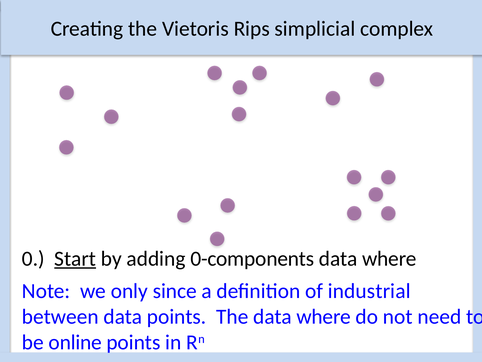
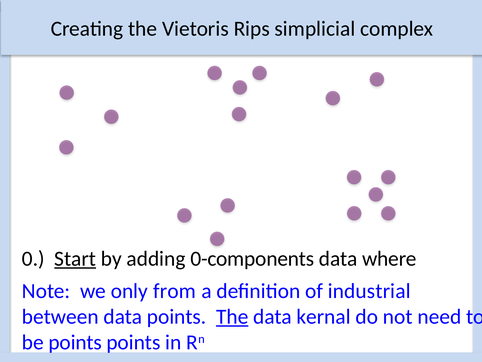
since: since -> from
The at (232, 316) underline: none -> present
where at (324, 316): where -> kernal
be online: online -> points
